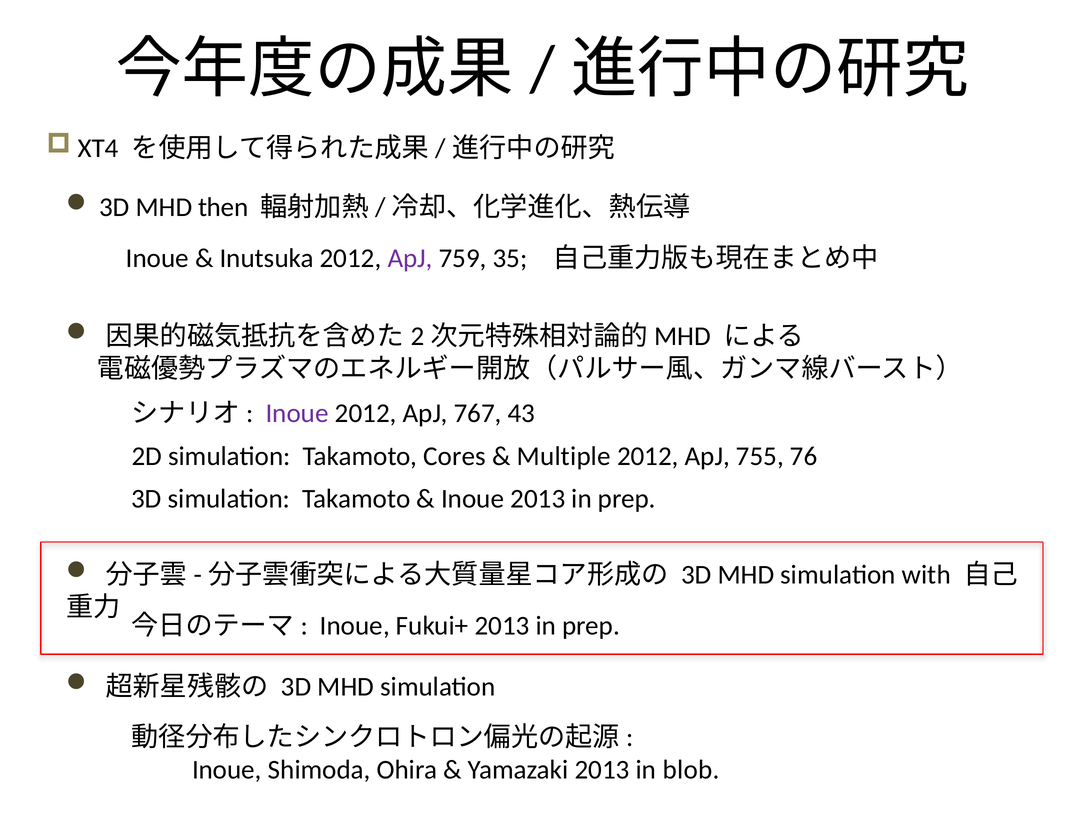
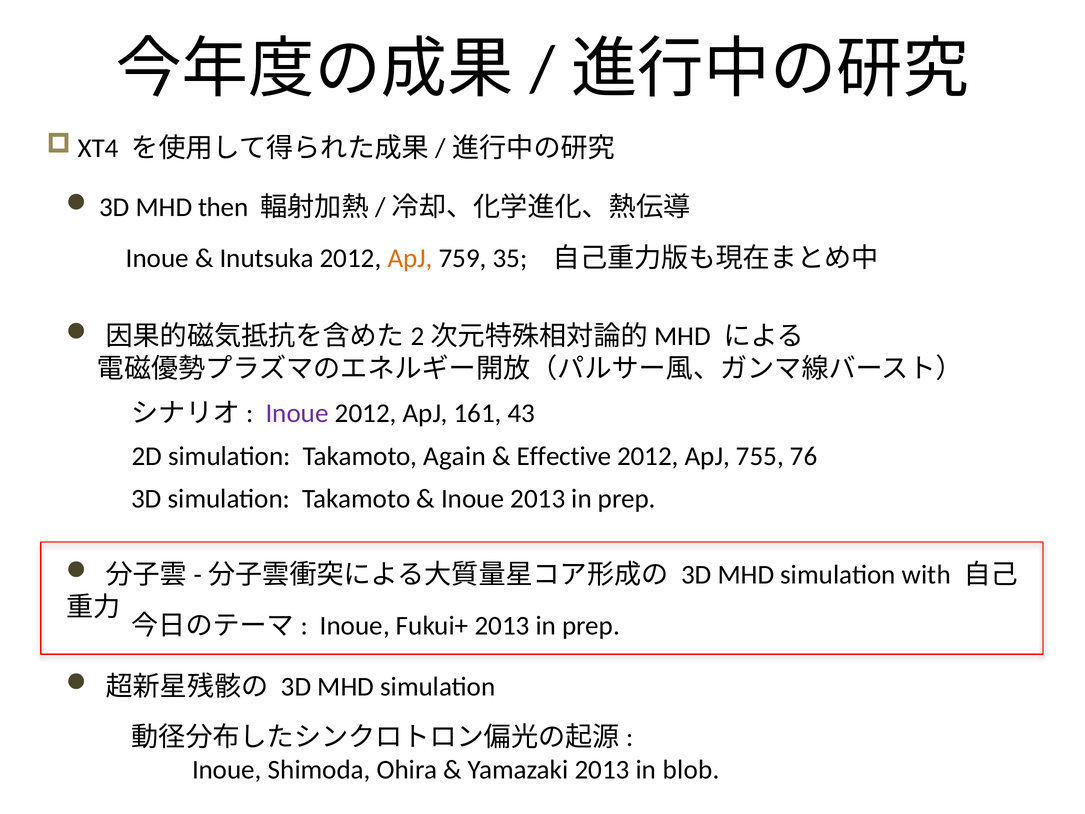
ApJ at (410, 258) colour: purple -> orange
767: 767 -> 161
Cores: Cores -> Again
Multiple: Multiple -> Effective
